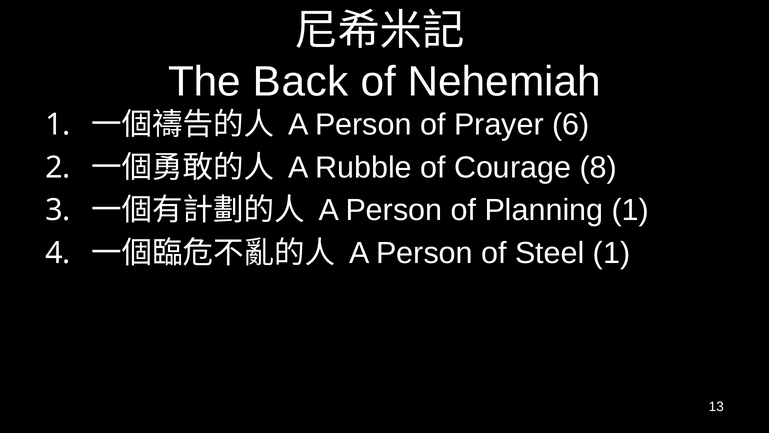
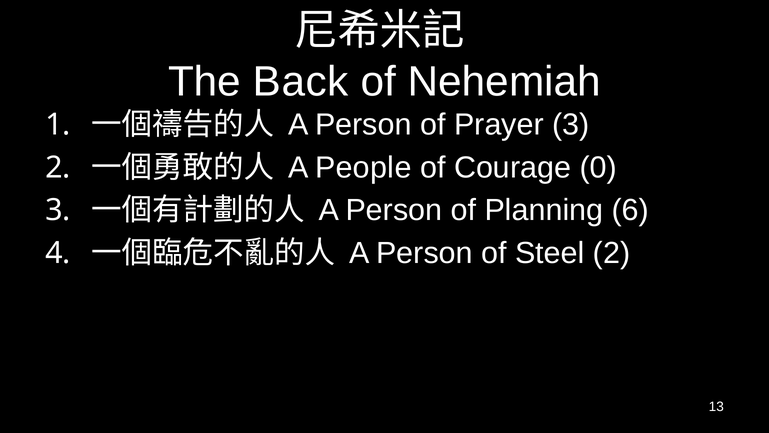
Prayer 6: 6 -> 3
Rubble: Rubble -> People
8: 8 -> 0
Planning 1: 1 -> 6
Steel 1: 1 -> 2
